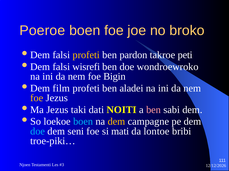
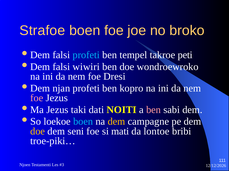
Poeroe: Poeroe -> Strafoe
profeti at (86, 55) colour: yellow -> light blue
pardon: pardon -> tempel
wisrefi: wisrefi -> wiwiri
Bigin: Bigin -> Dresi
film: film -> njan
aladei: aladei -> kopro
foe at (37, 98) colour: yellow -> pink
doe at (38, 132) colour: light blue -> yellow
